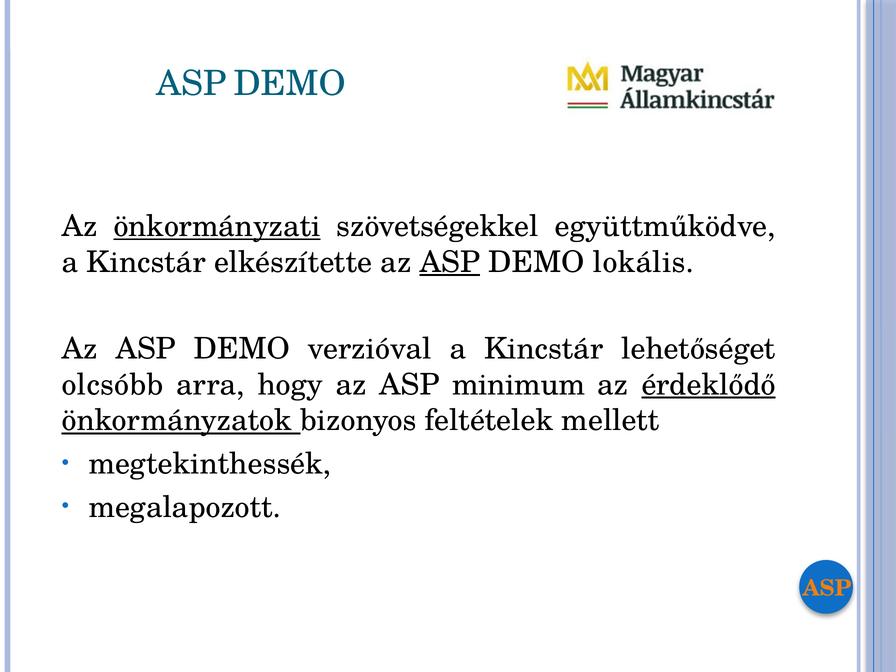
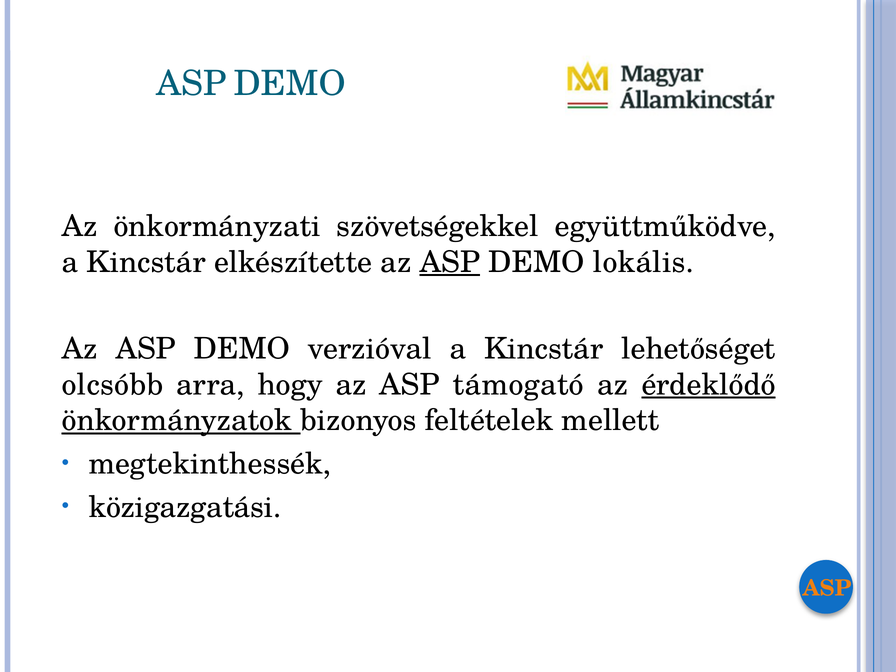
önkormányzati underline: present -> none
minimum: minimum -> támogató
megalapozott: megalapozott -> közigazgatási
